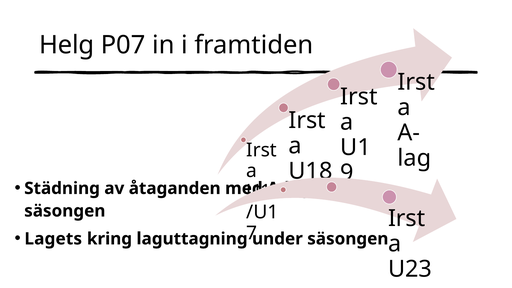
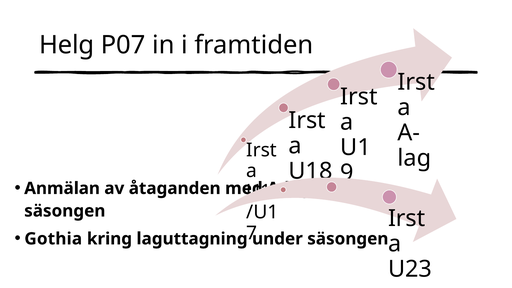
Städning: Städning -> Anmälan
Lagets: Lagets -> Gothia
